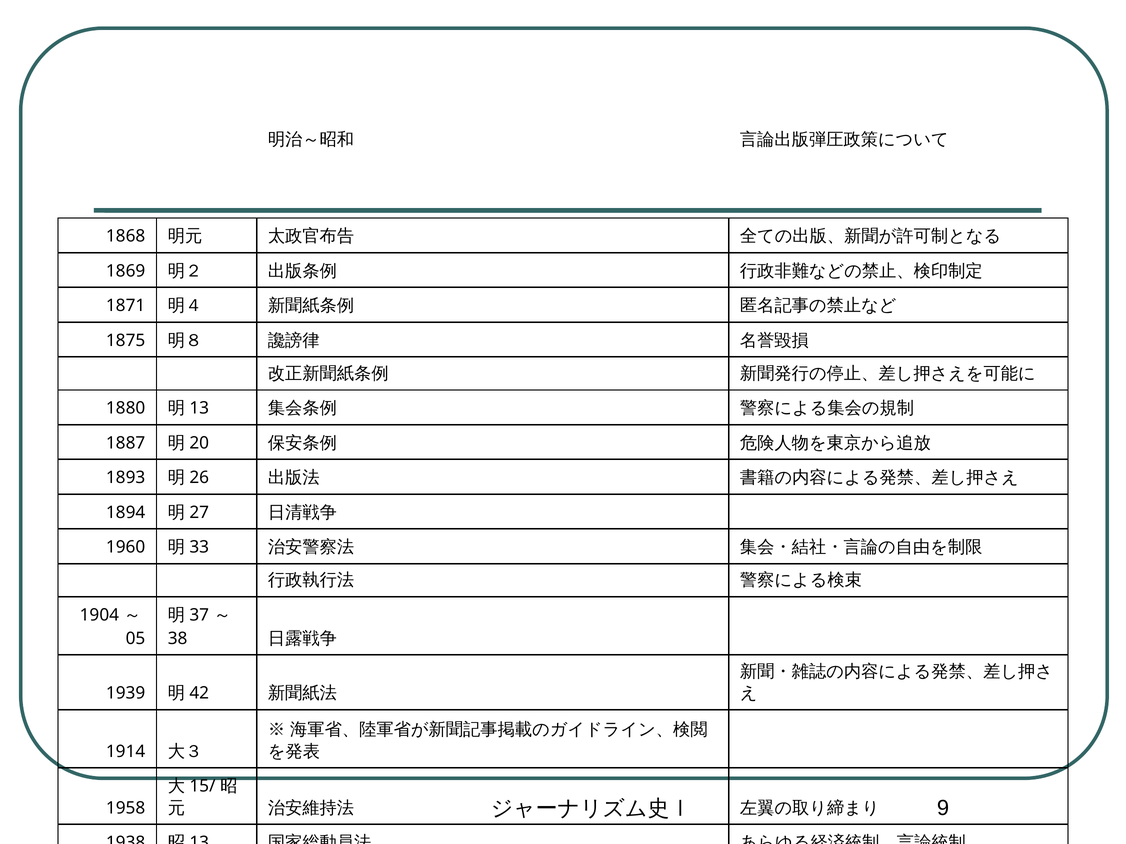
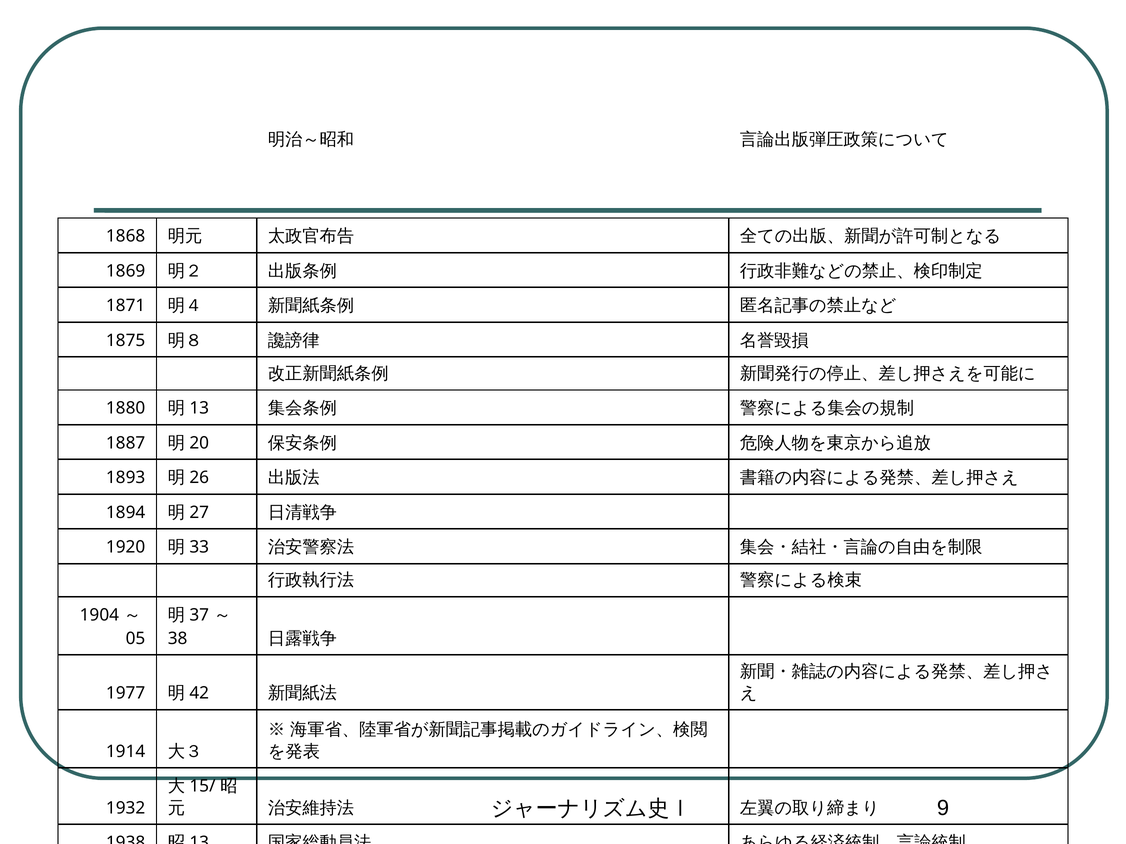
1960: 1960 -> 1920
1939: 1939 -> 1977
1958: 1958 -> 1932
